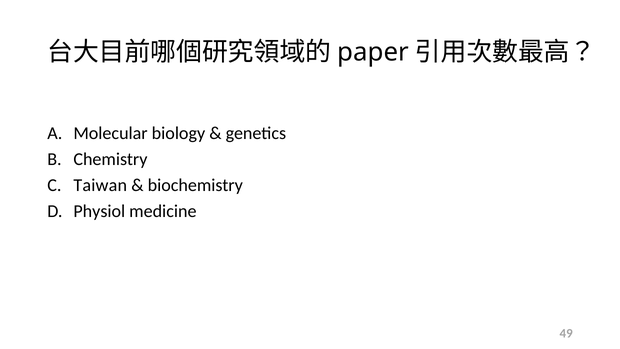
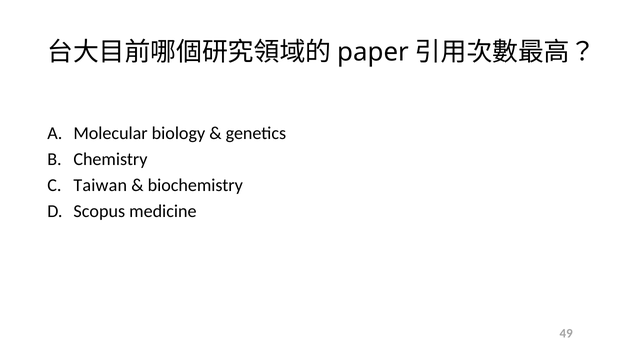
Physiol: Physiol -> Scopus
